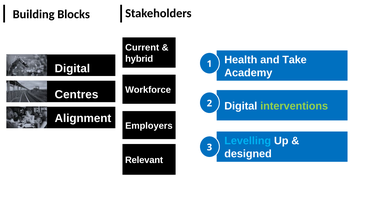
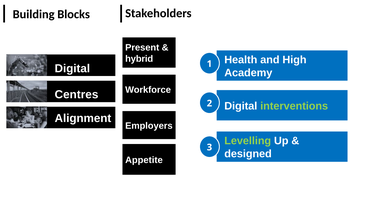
Current: Current -> Present
Take: Take -> High
Levelling colour: light blue -> light green
Relevant: Relevant -> Appetite
